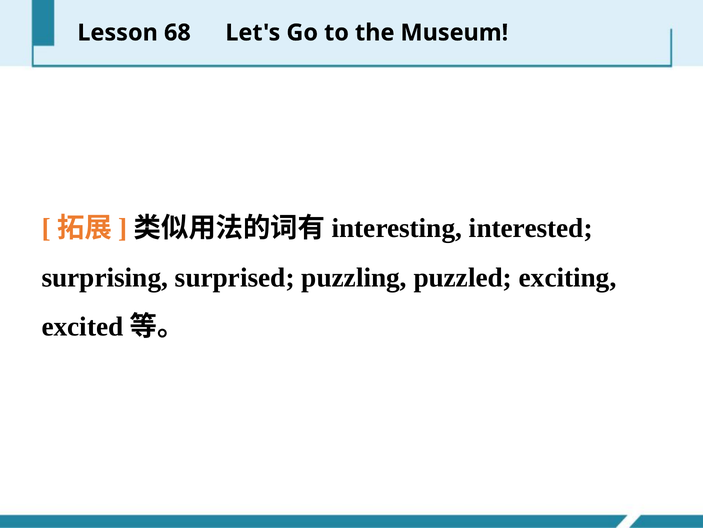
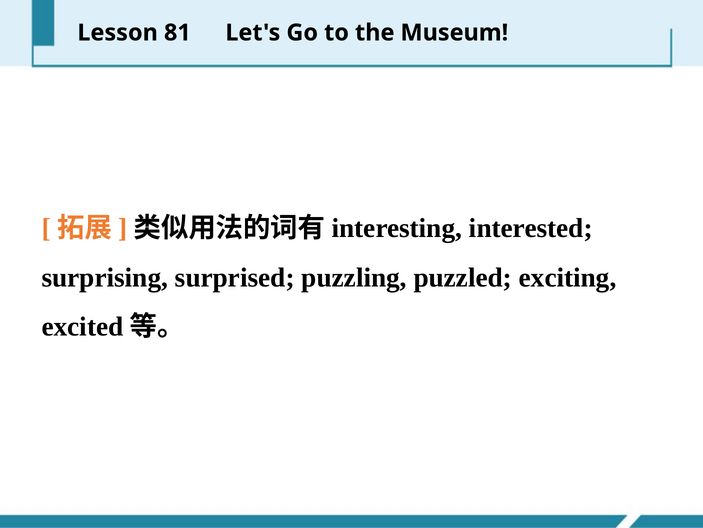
68: 68 -> 81
